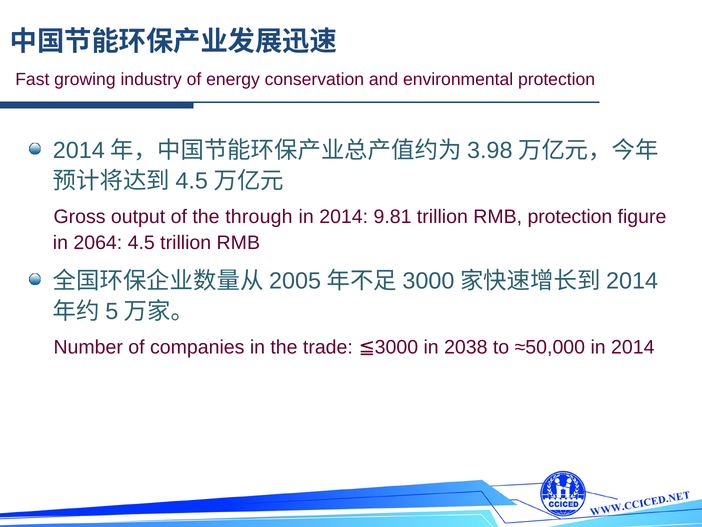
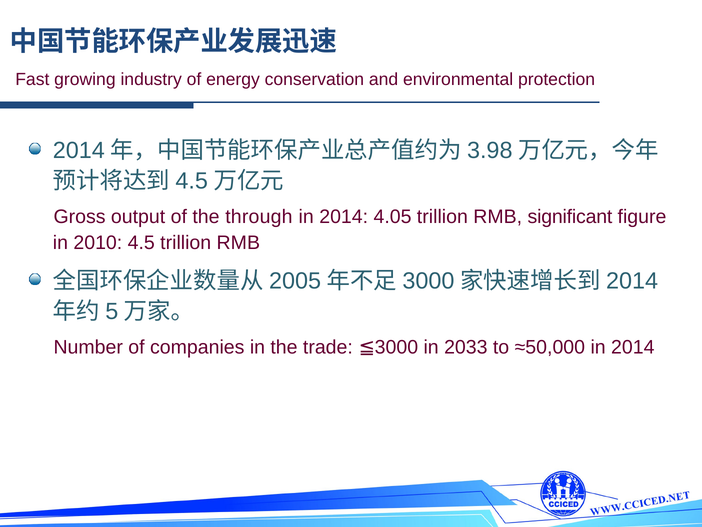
9.81: 9.81 -> 4.05
RMB protection: protection -> significant
2064: 2064 -> 2010
2038: 2038 -> 2033
